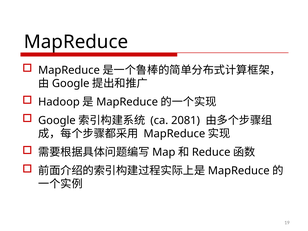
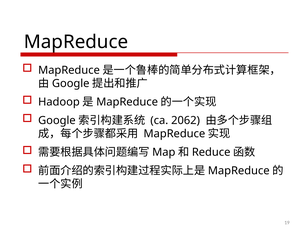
2081: 2081 -> 2062
